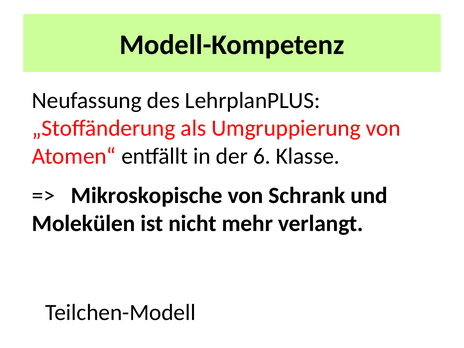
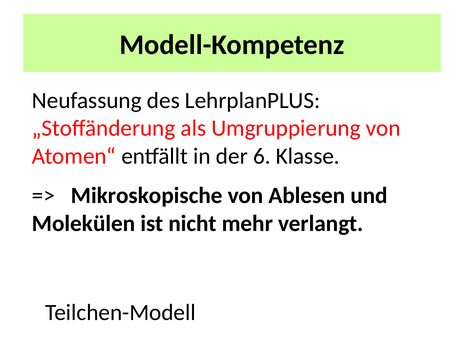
Schrank: Schrank -> Ablesen
